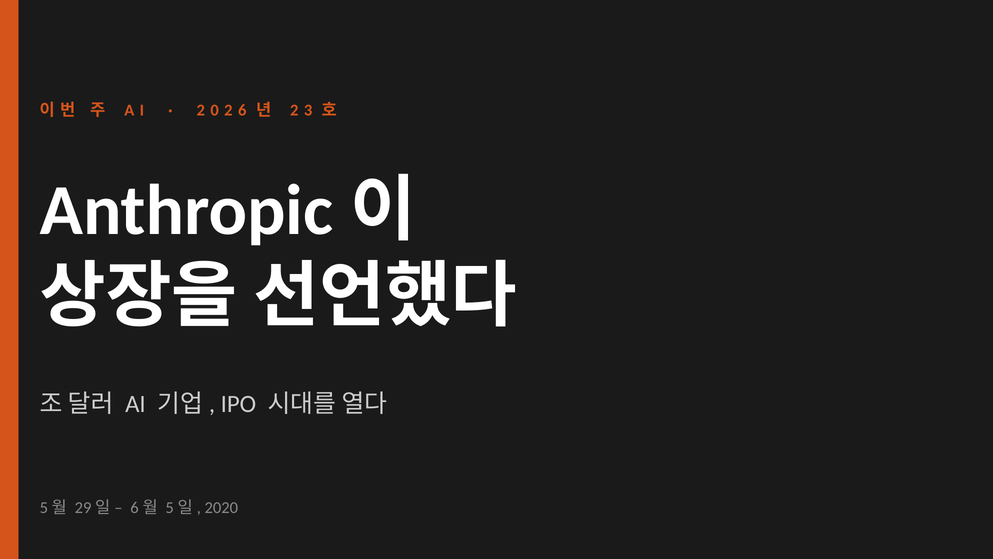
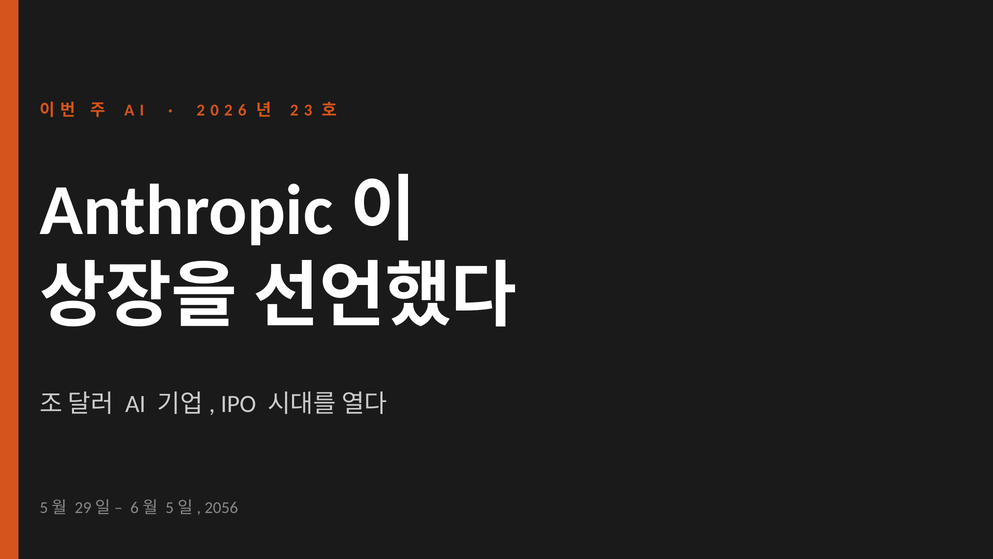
2020: 2020 -> 2056
